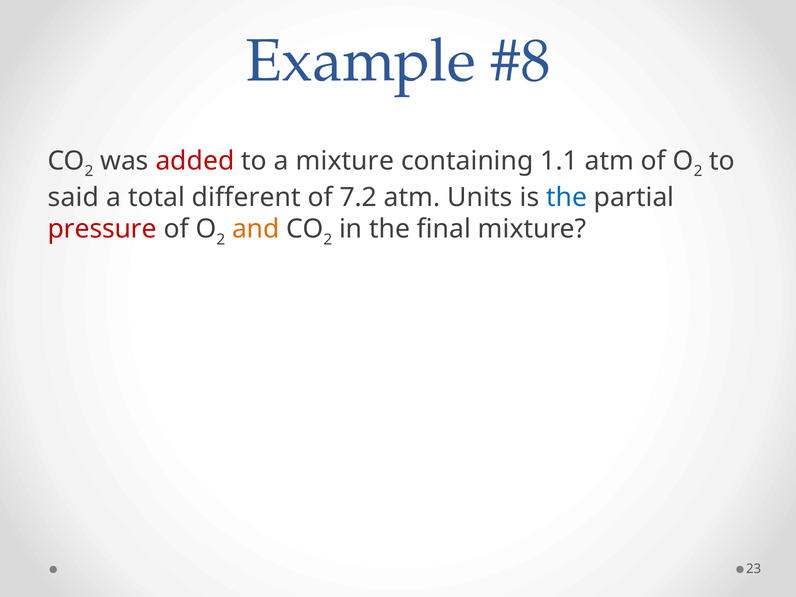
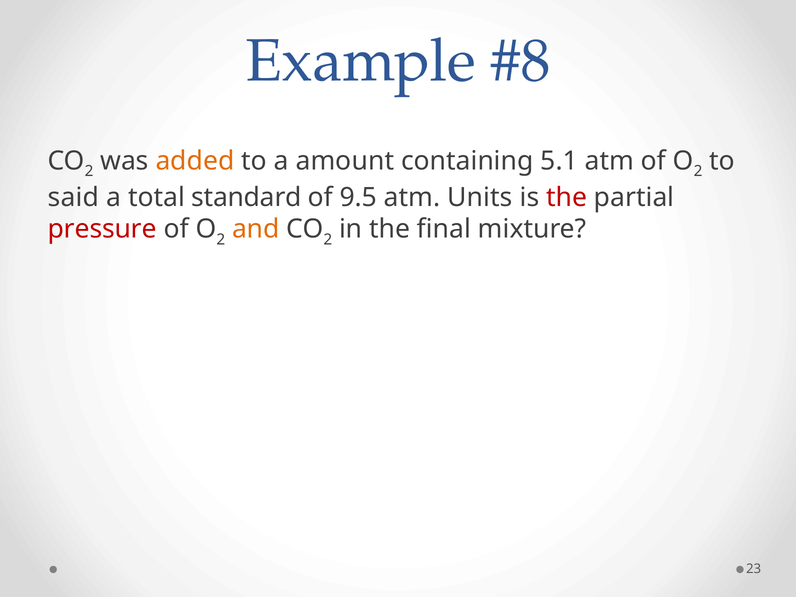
added colour: red -> orange
a mixture: mixture -> amount
1.1: 1.1 -> 5.1
different: different -> standard
7.2: 7.2 -> 9.5
the at (567, 197) colour: blue -> red
